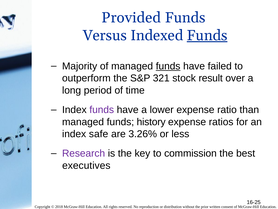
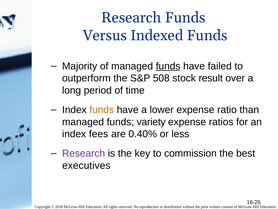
Provided at (131, 18): Provided -> Research
Funds at (207, 35) underline: present -> none
321: 321 -> 508
funds at (102, 110) colour: purple -> orange
history: history -> variety
safe: safe -> fees
3.26%: 3.26% -> 0.40%
